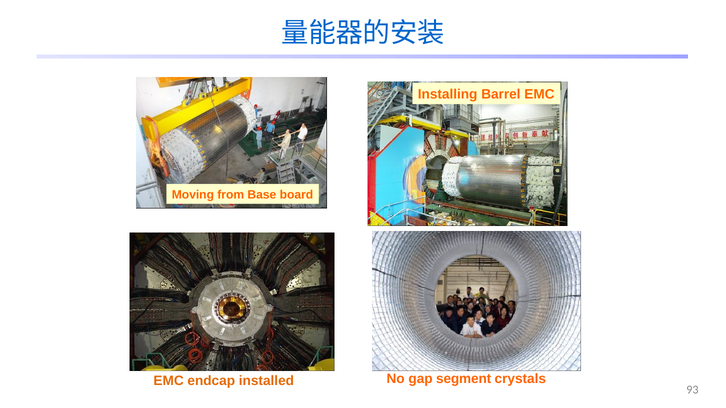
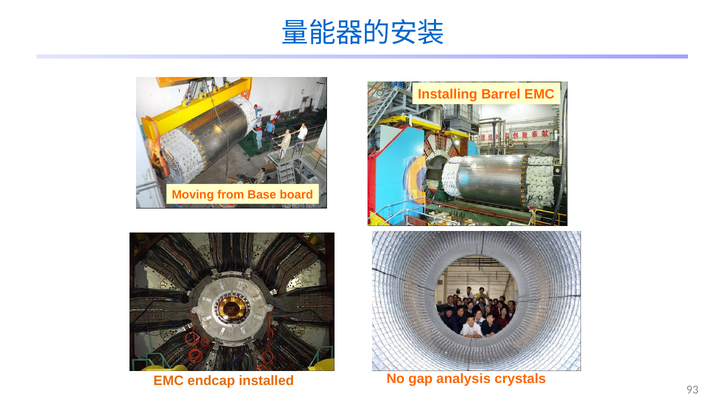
segment: segment -> analysis
